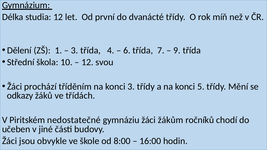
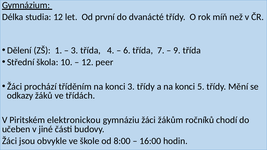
svou: svou -> peer
nedostatečné: nedostatečné -> elektronickou
